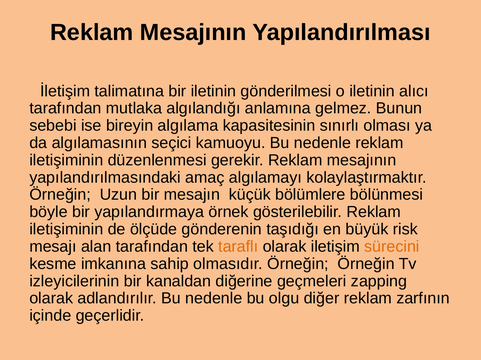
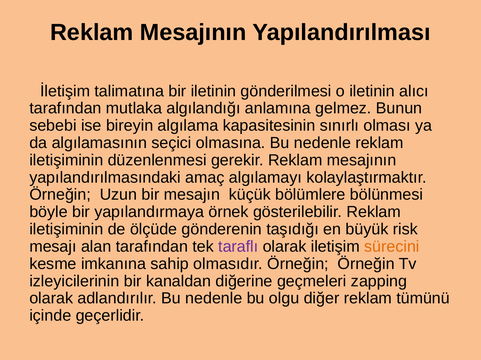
kamuoyu: kamuoyu -> olmasına
taraflı colour: orange -> purple
zarfının: zarfının -> tümünü
